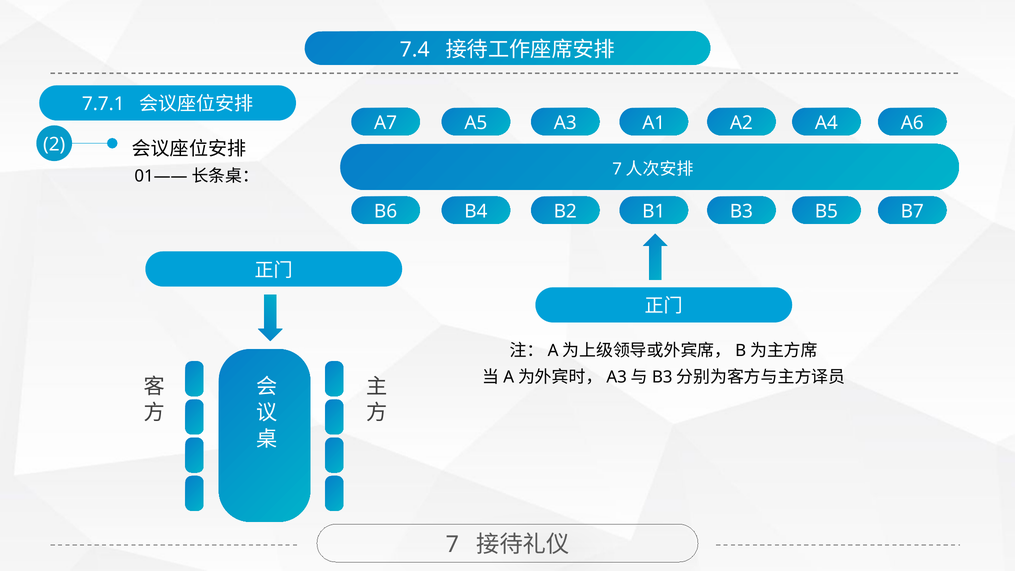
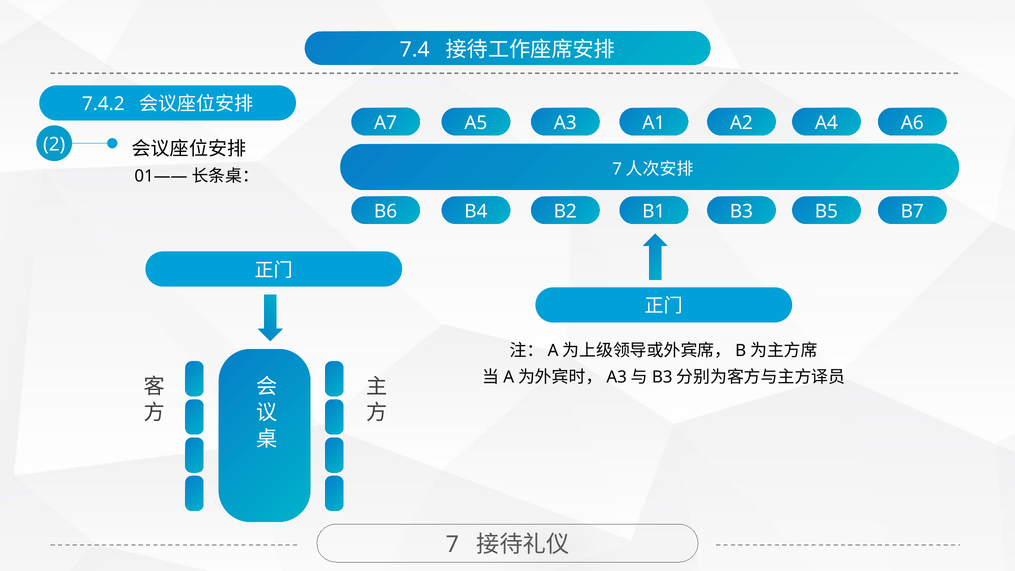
7.7.1: 7.7.1 -> 7.4.2
